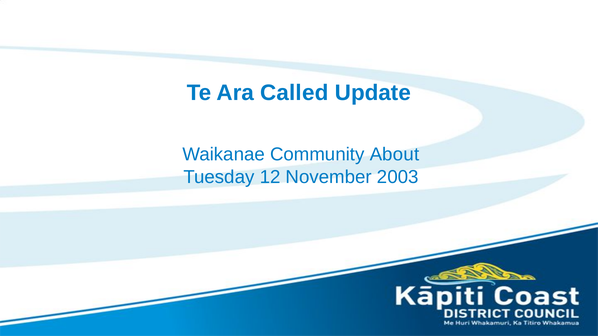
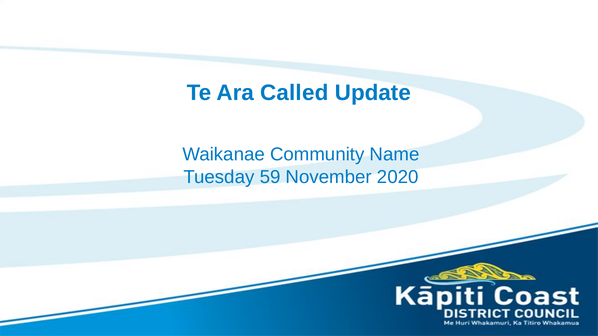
About: About -> Name
12: 12 -> 59
2003: 2003 -> 2020
